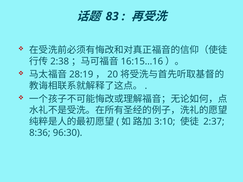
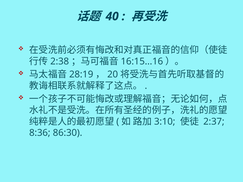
83: 83 -> 40
96:30: 96:30 -> 86:30
